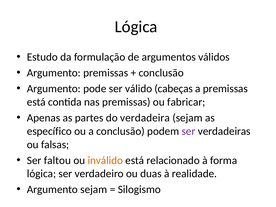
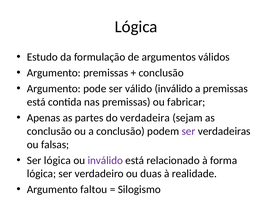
válido cabeças: cabeças -> inválido
específico at (49, 131): específico -> conclusão
Ser faltou: faltou -> lógica
inválido at (105, 160) colour: orange -> purple
Argumento sejam: sejam -> faltou
